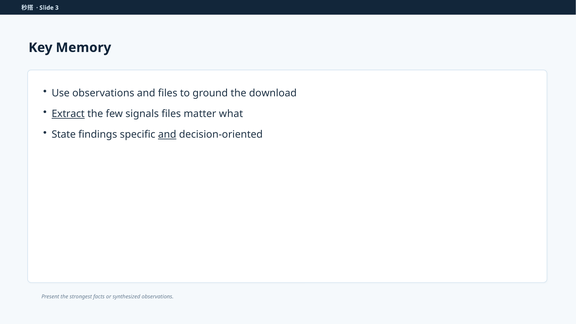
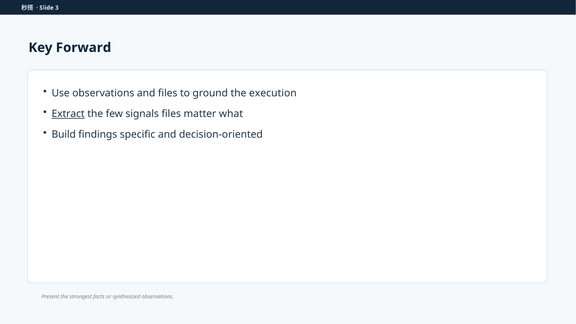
Memory: Memory -> Forward
download: download -> execution
State: State -> Build
and at (167, 135) underline: present -> none
